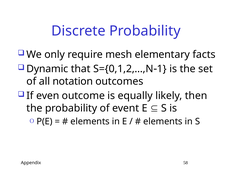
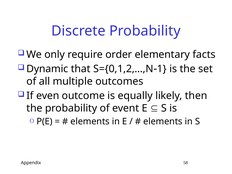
mesh: mesh -> order
notation: notation -> multiple
